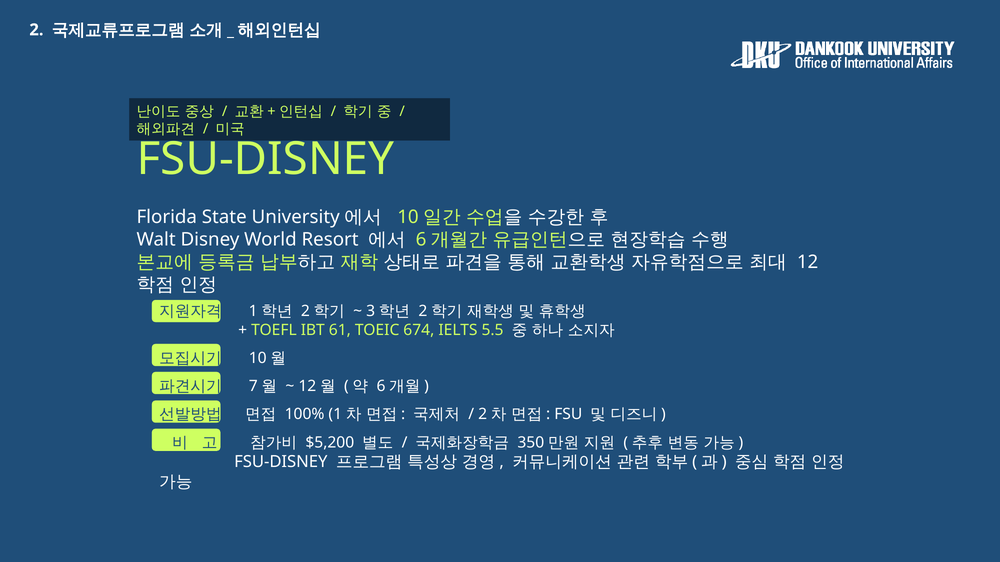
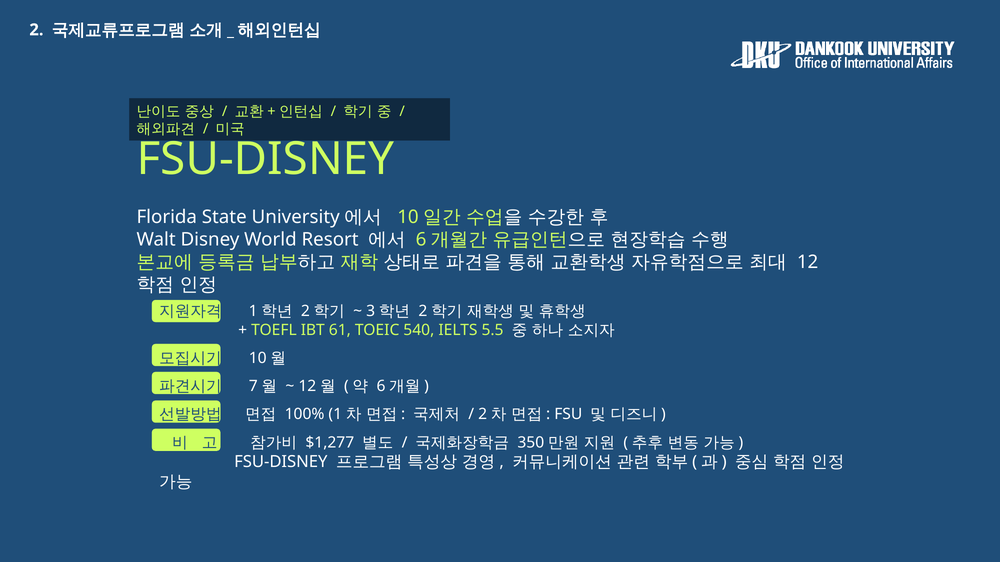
674: 674 -> 540
$5,200: $5,200 -> $1,277
